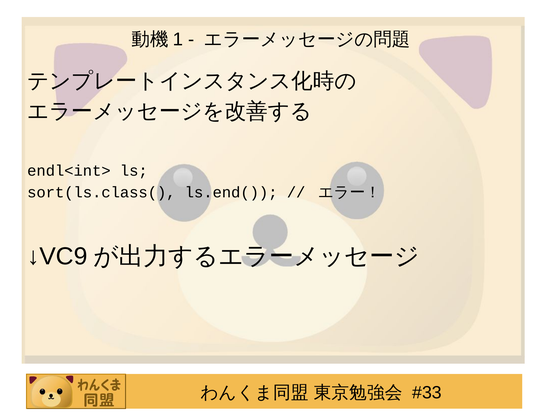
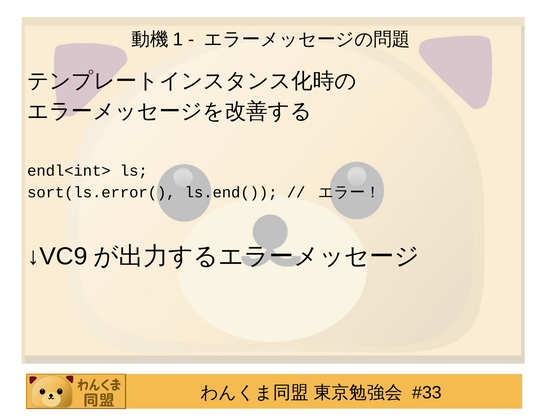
sort(ls.class(: sort(ls.class( -> sort(ls.error(
